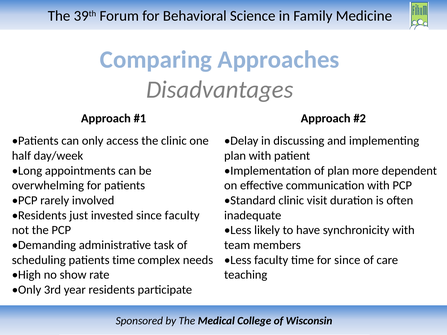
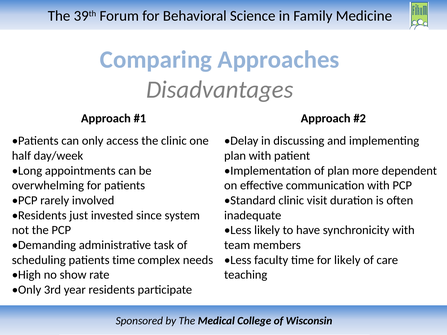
since faculty: faculty -> system
for since: since -> likely
